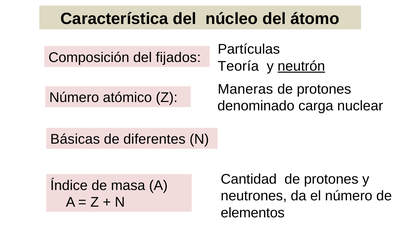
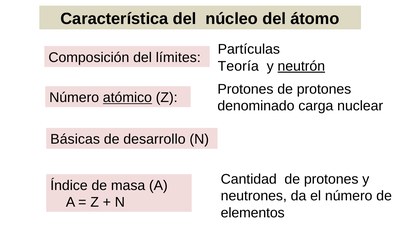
fijados: fijados -> límites
Maneras at (245, 89): Maneras -> Protones
atómico underline: none -> present
diferentes: diferentes -> desarrollo
